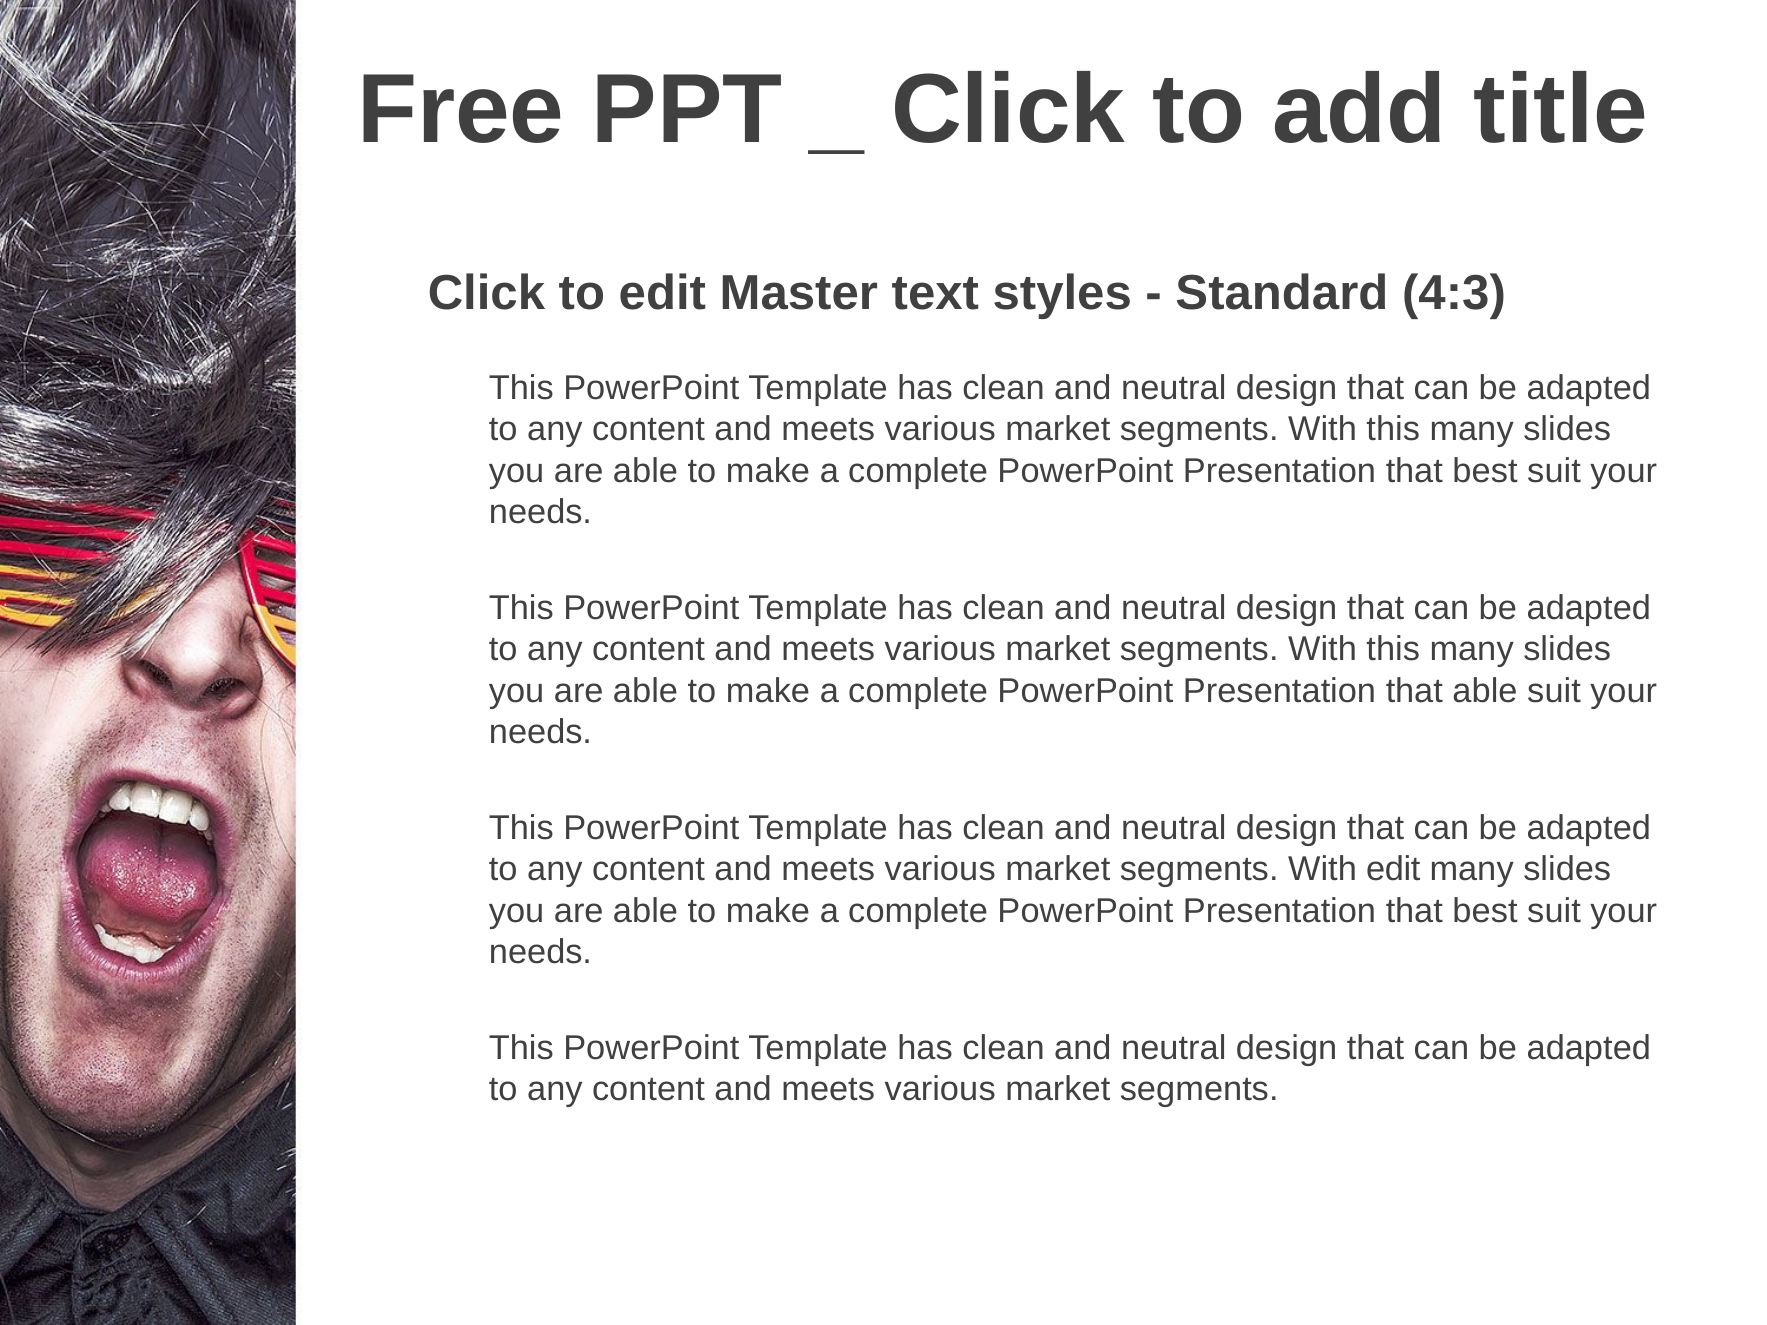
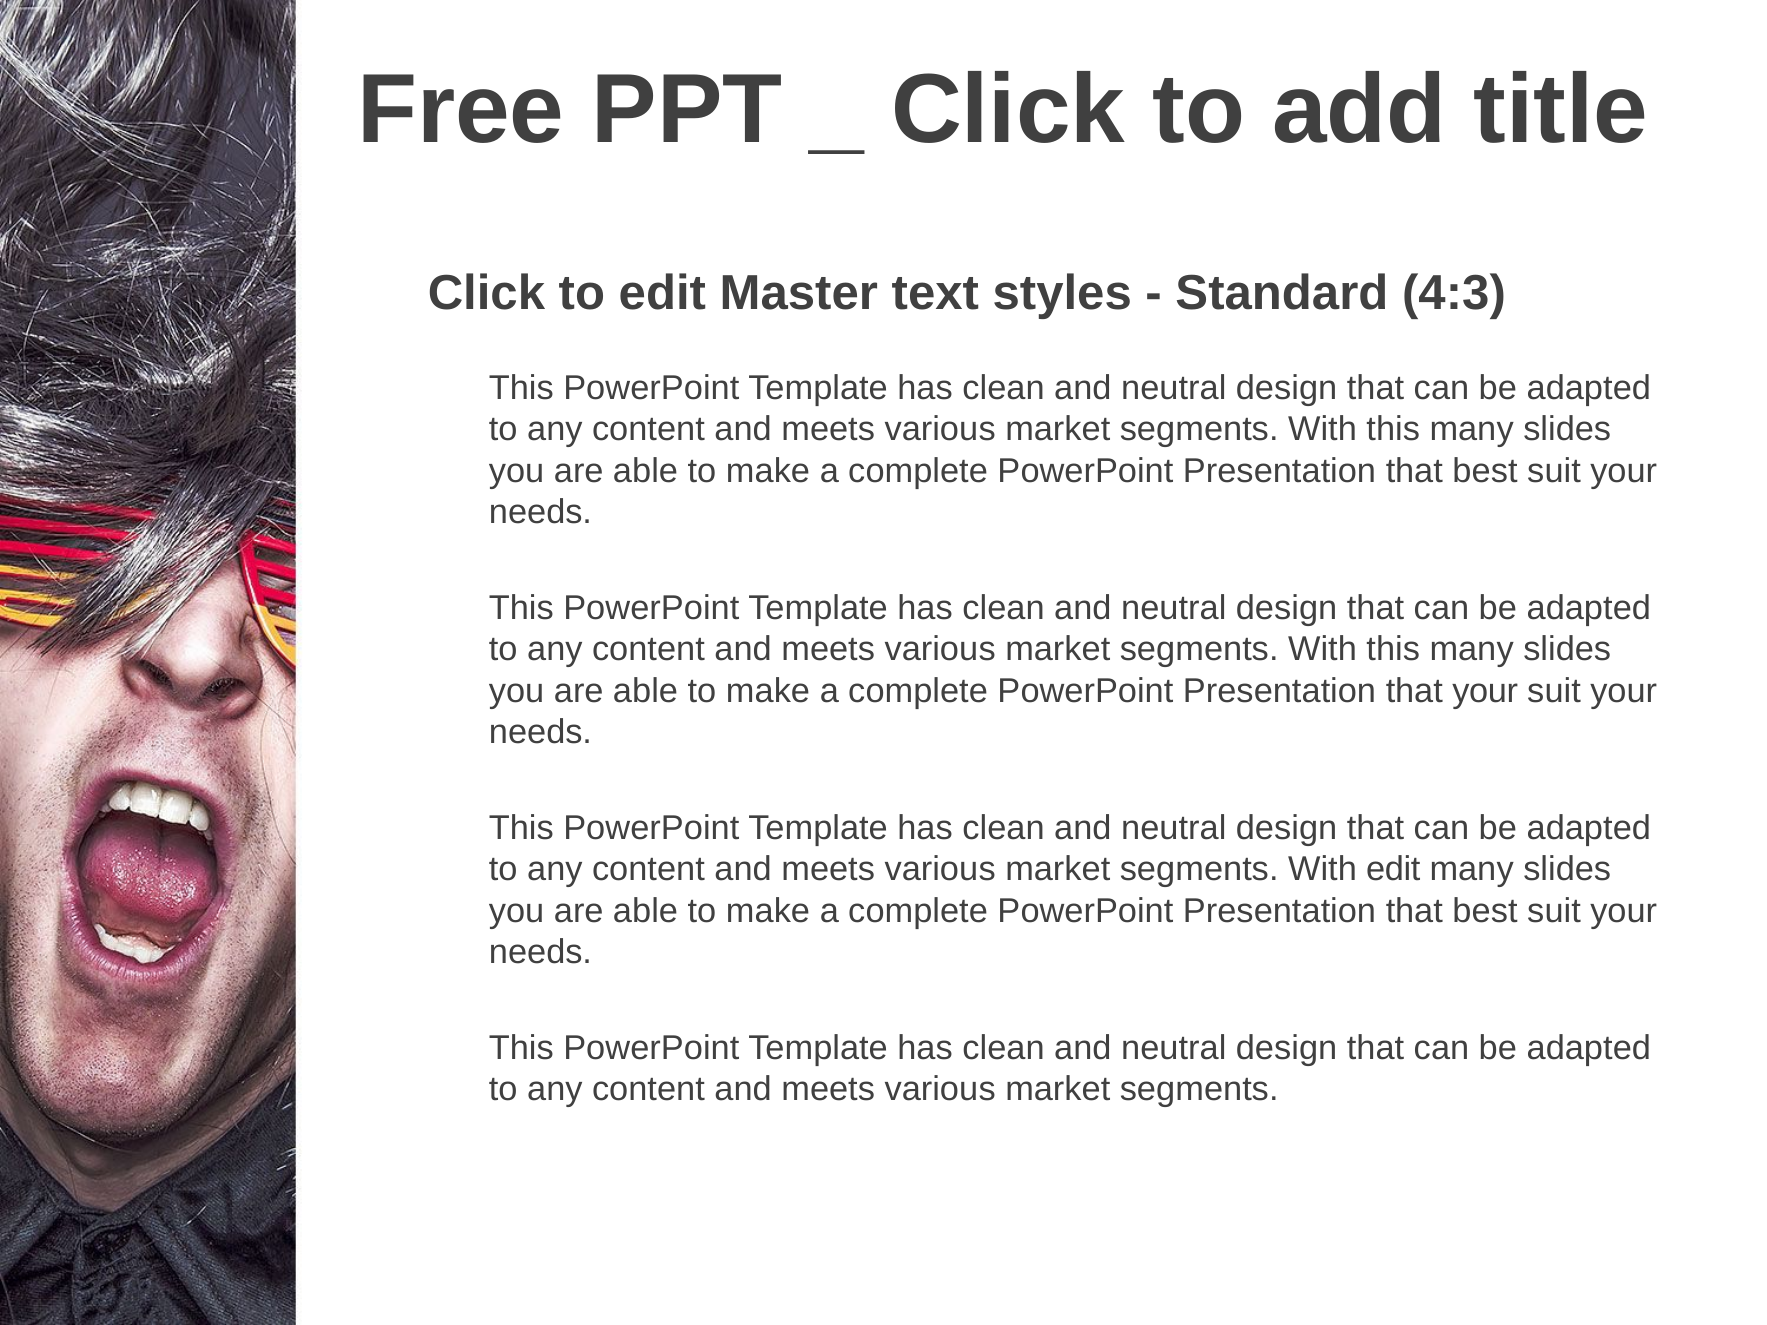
that able: able -> your
